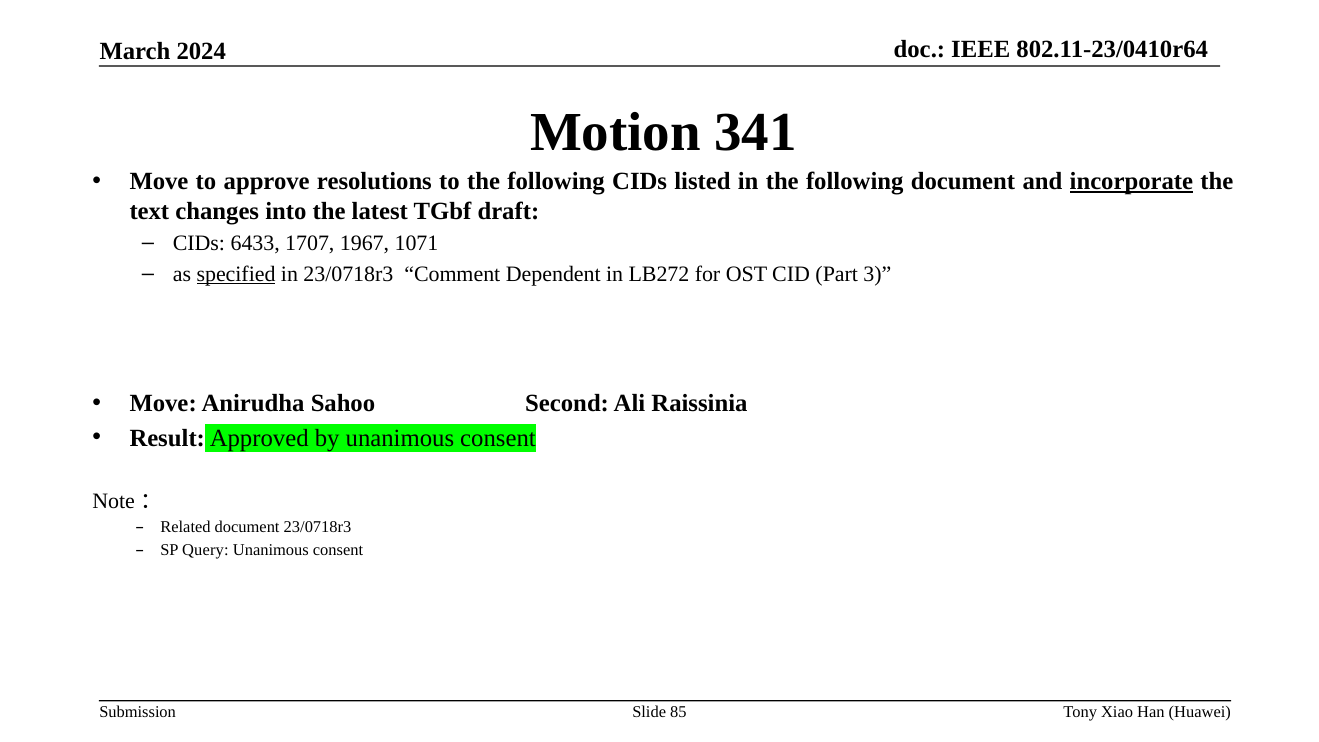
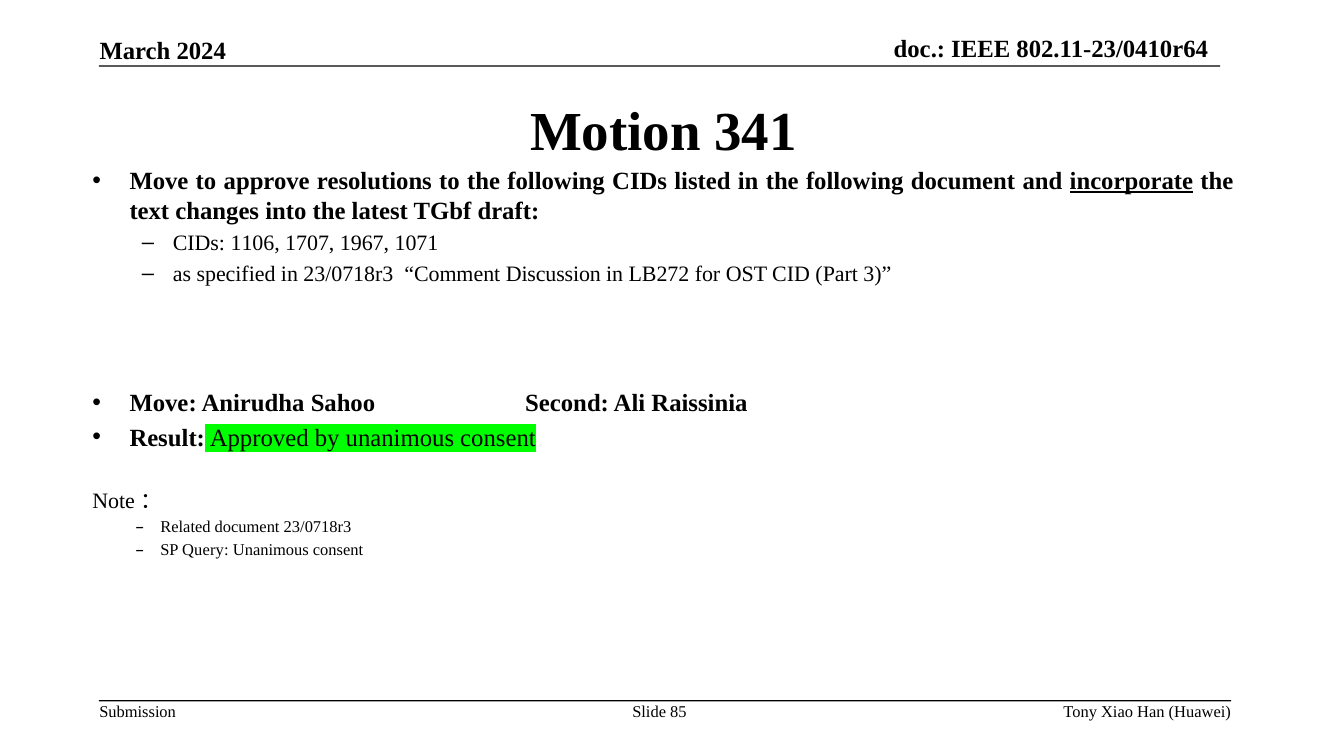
6433: 6433 -> 1106
specified underline: present -> none
Dependent: Dependent -> Discussion
